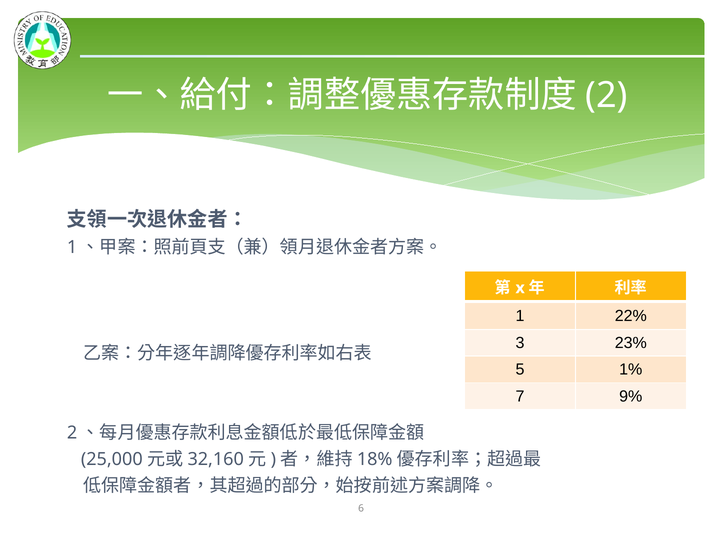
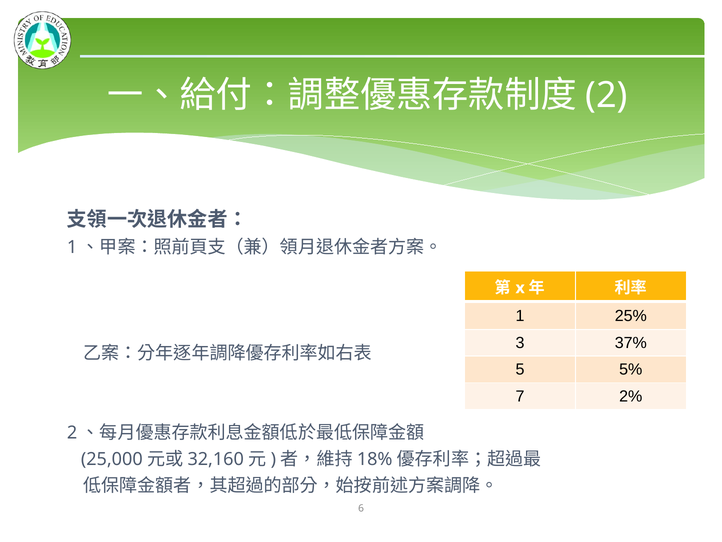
22%: 22% -> 25%
23%: 23% -> 37%
1%: 1% -> 5%
9%: 9% -> 2%
